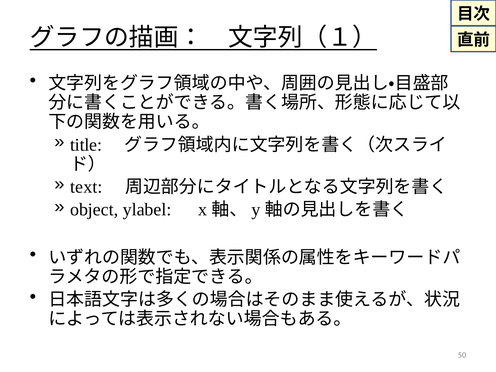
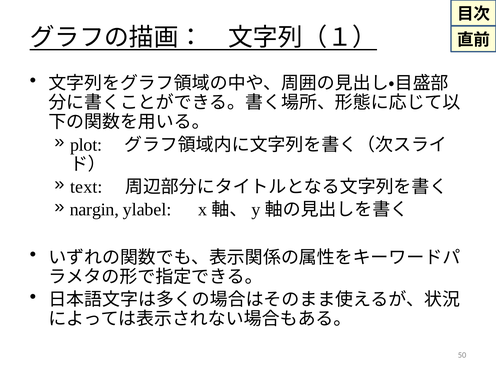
title: title -> plot
object: object -> nargin
